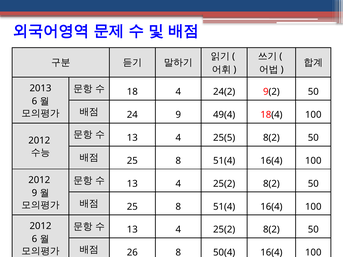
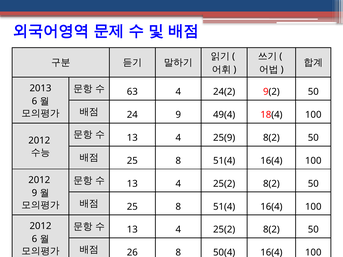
18: 18 -> 63
25(5: 25(5 -> 25(9
